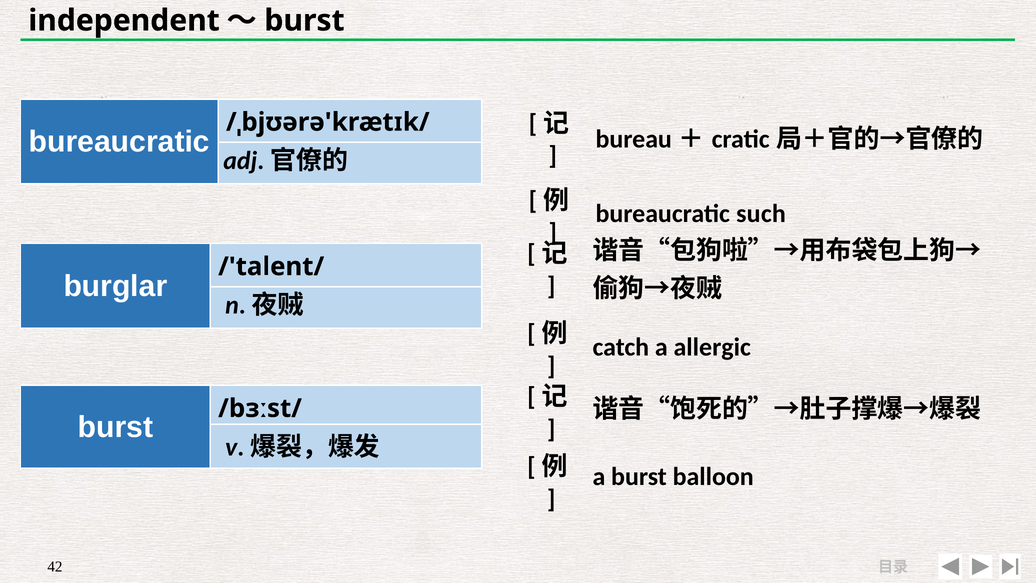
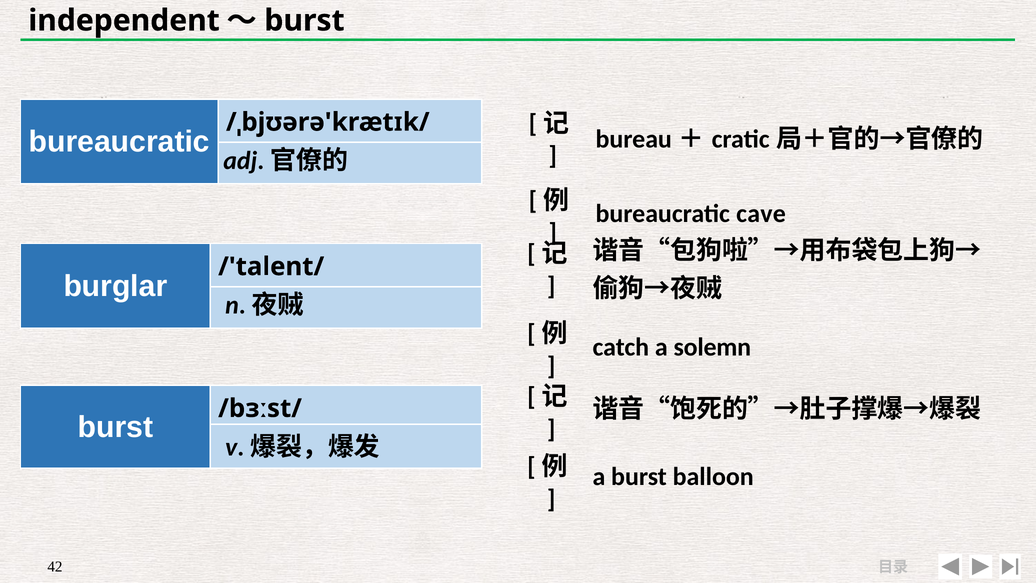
such: such -> cave
allergic: allergic -> solemn
